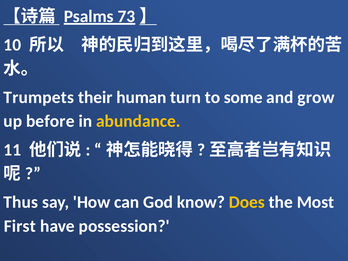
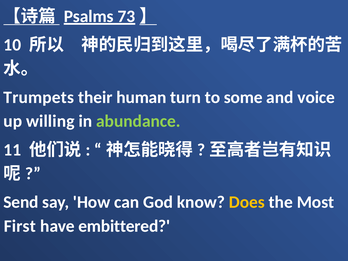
grow: grow -> voice
before: before -> willing
abundance colour: yellow -> light green
Thus: Thus -> Send
possession: possession -> embittered
